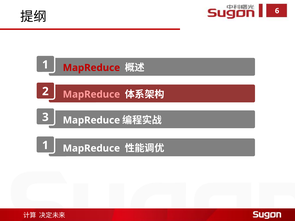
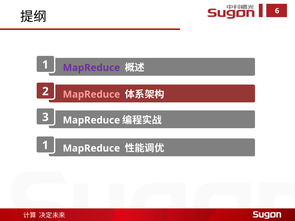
MapReduce at (91, 68) colour: red -> purple
